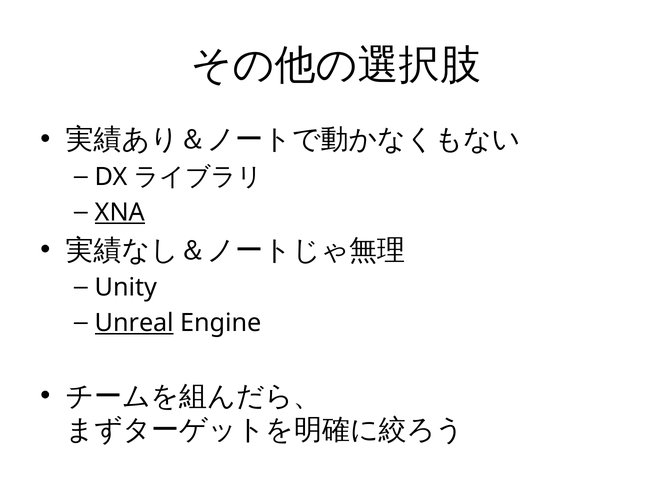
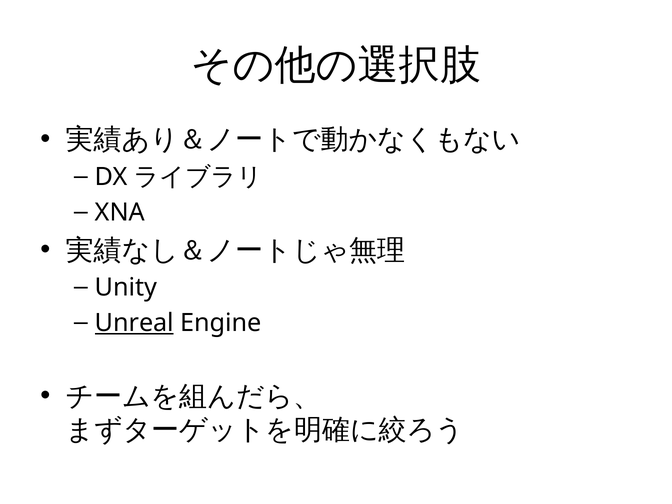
XNA underline: present -> none
